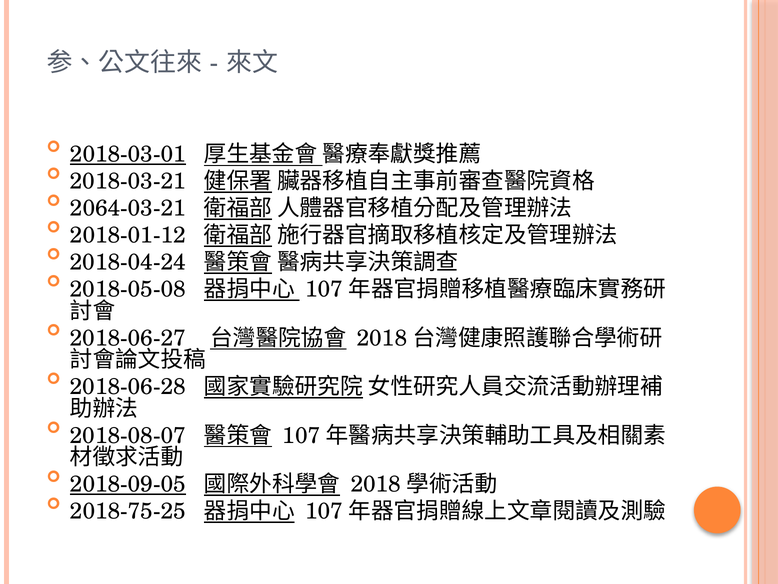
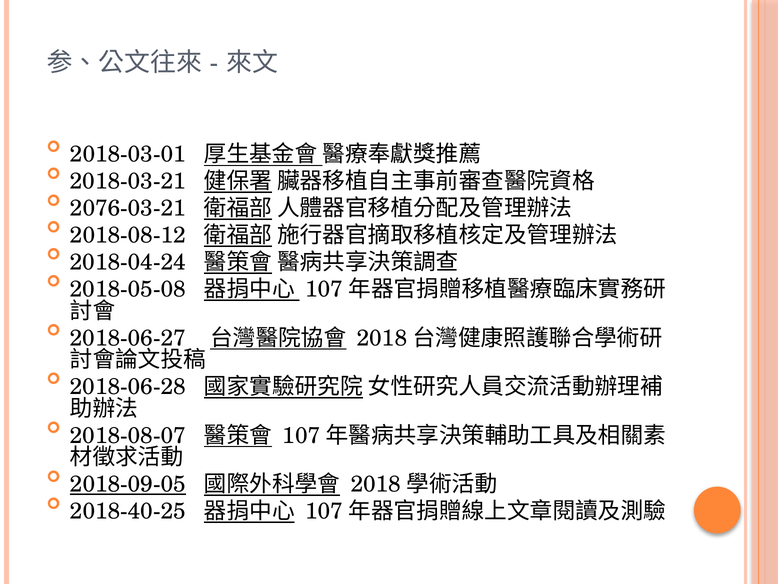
2018-03-01 underline: present -> none
2064-03-21: 2064-03-21 -> 2076-03-21
2018-01-12: 2018-01-12 -> 2018-08-12
2018-75-25: 2018-75-25 -> 2018-40-25
